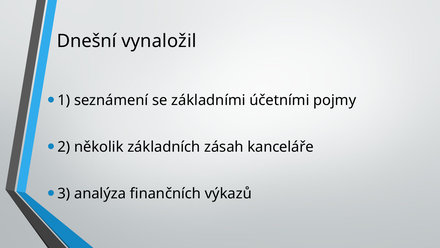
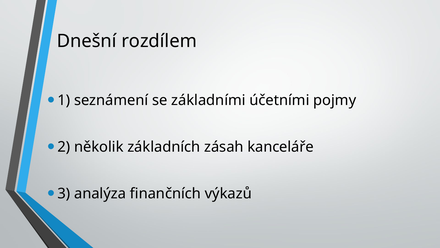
vynaložil: vynaložil -> rozdílem
